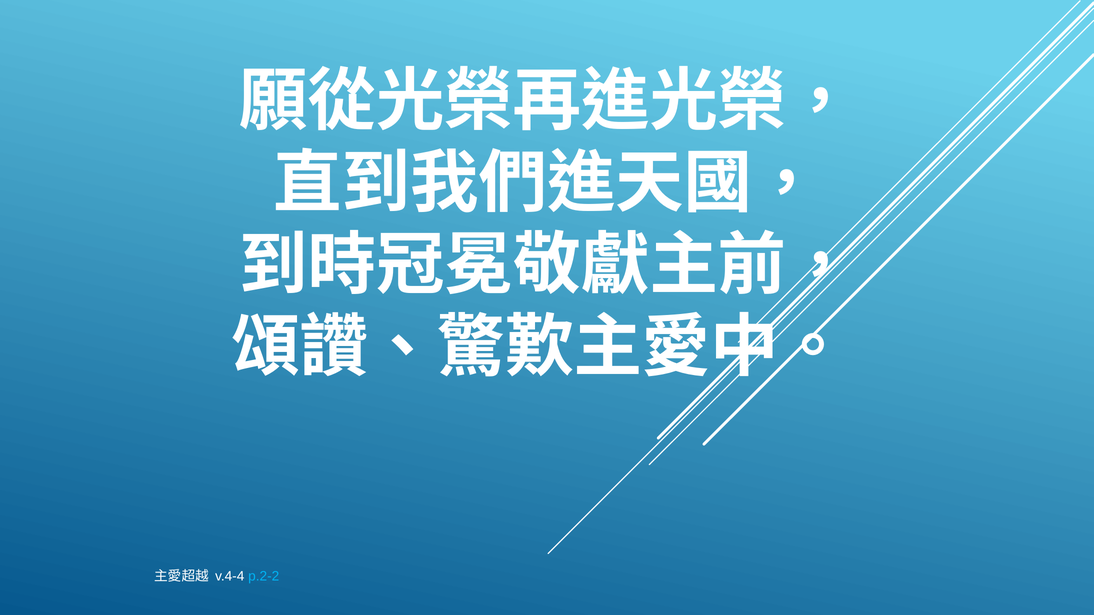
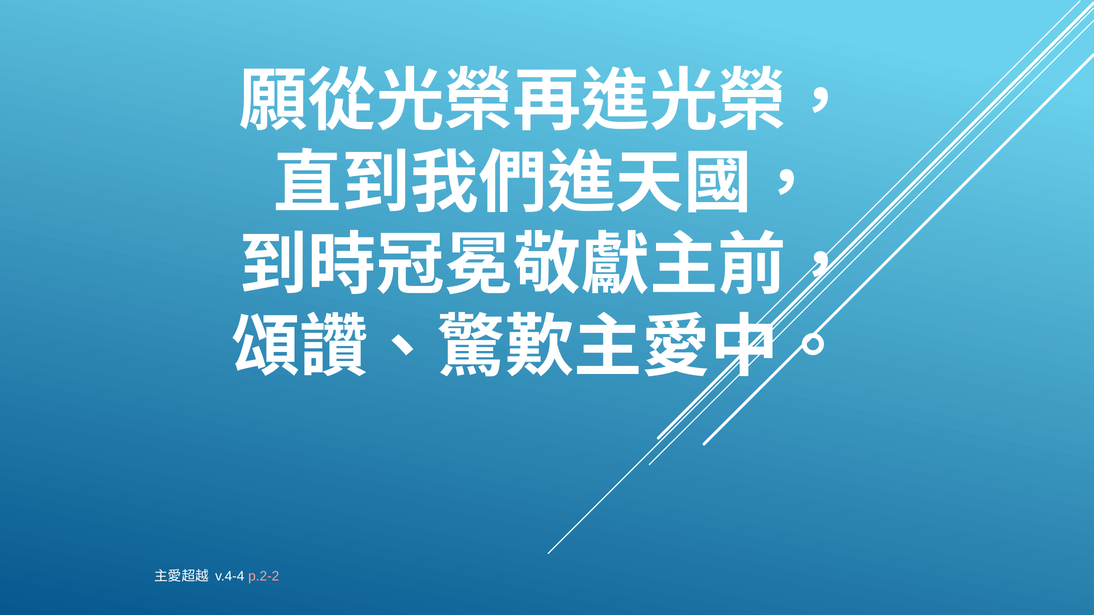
p.2-2 colour: light blue -> pink
